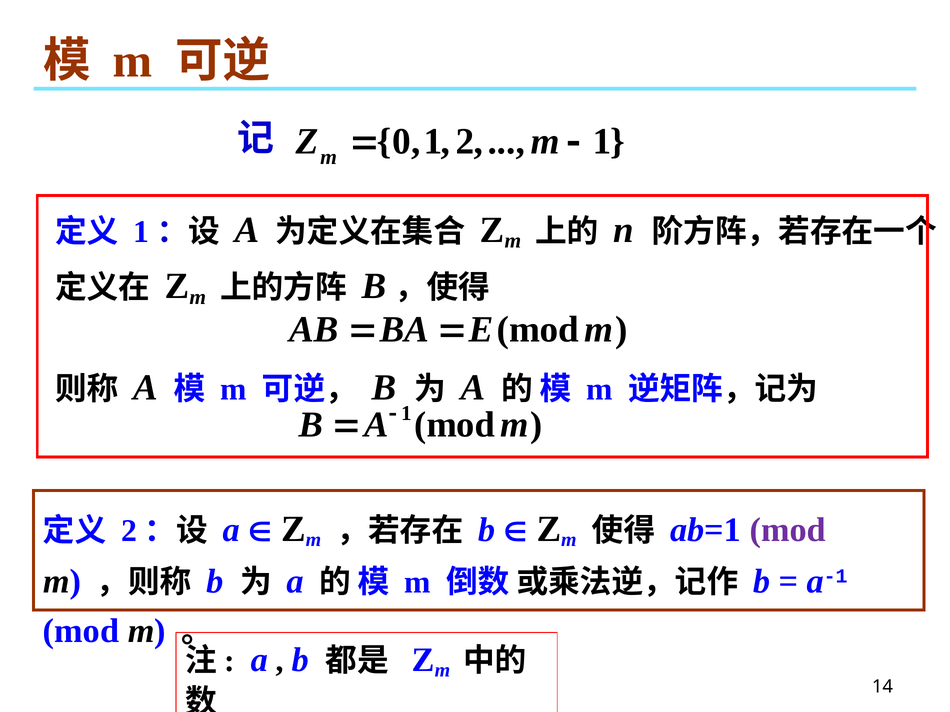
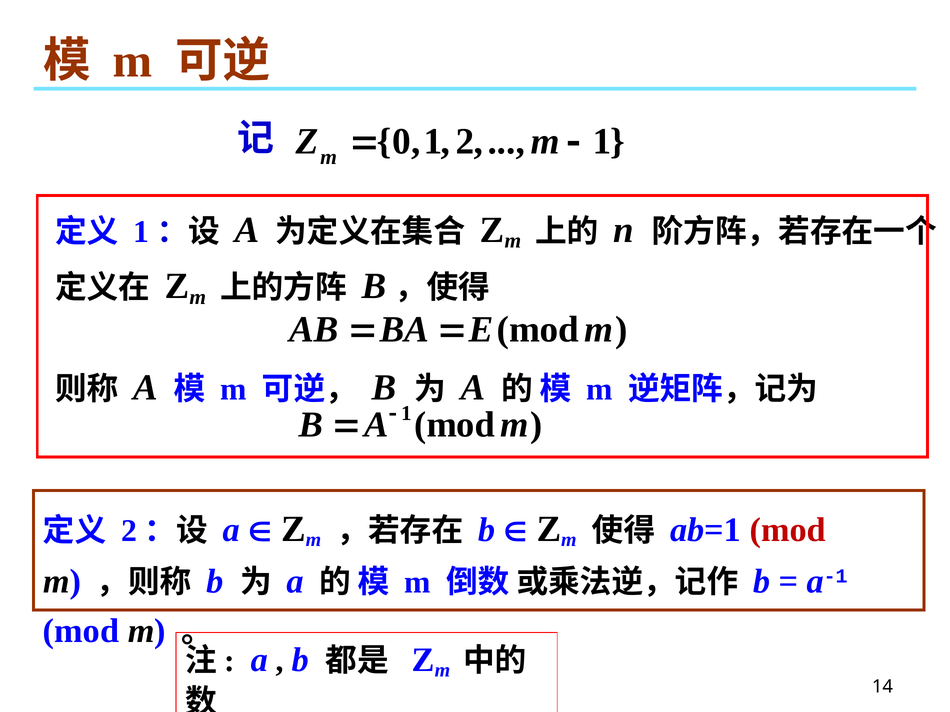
mod at (788, 530) colour: purple -> red
